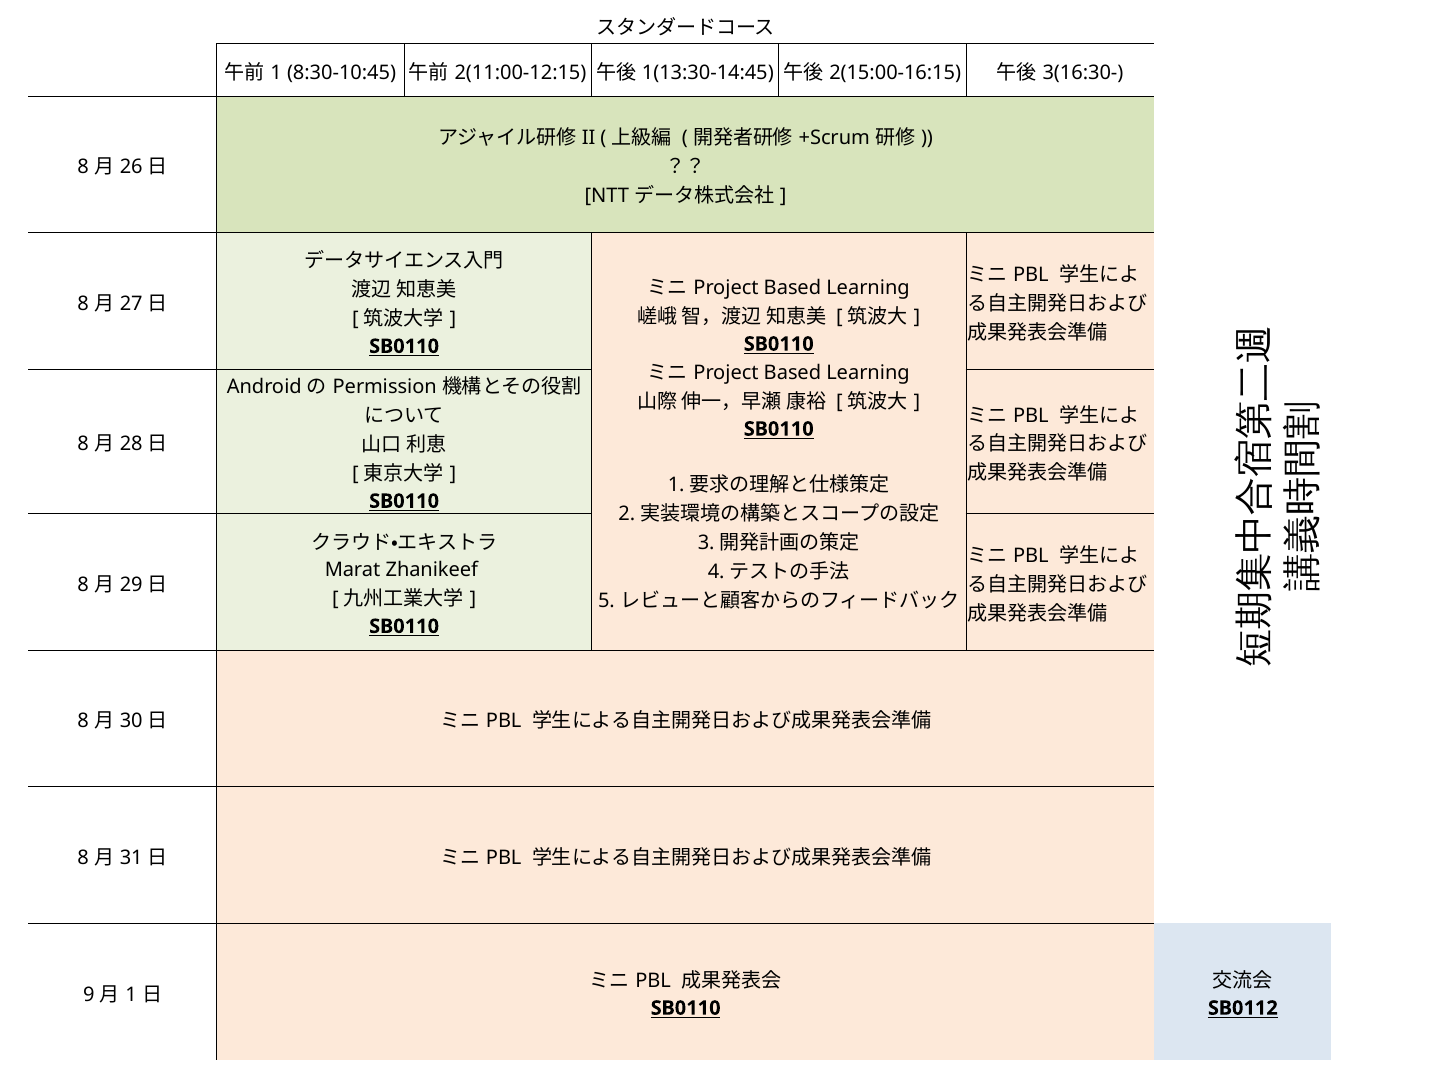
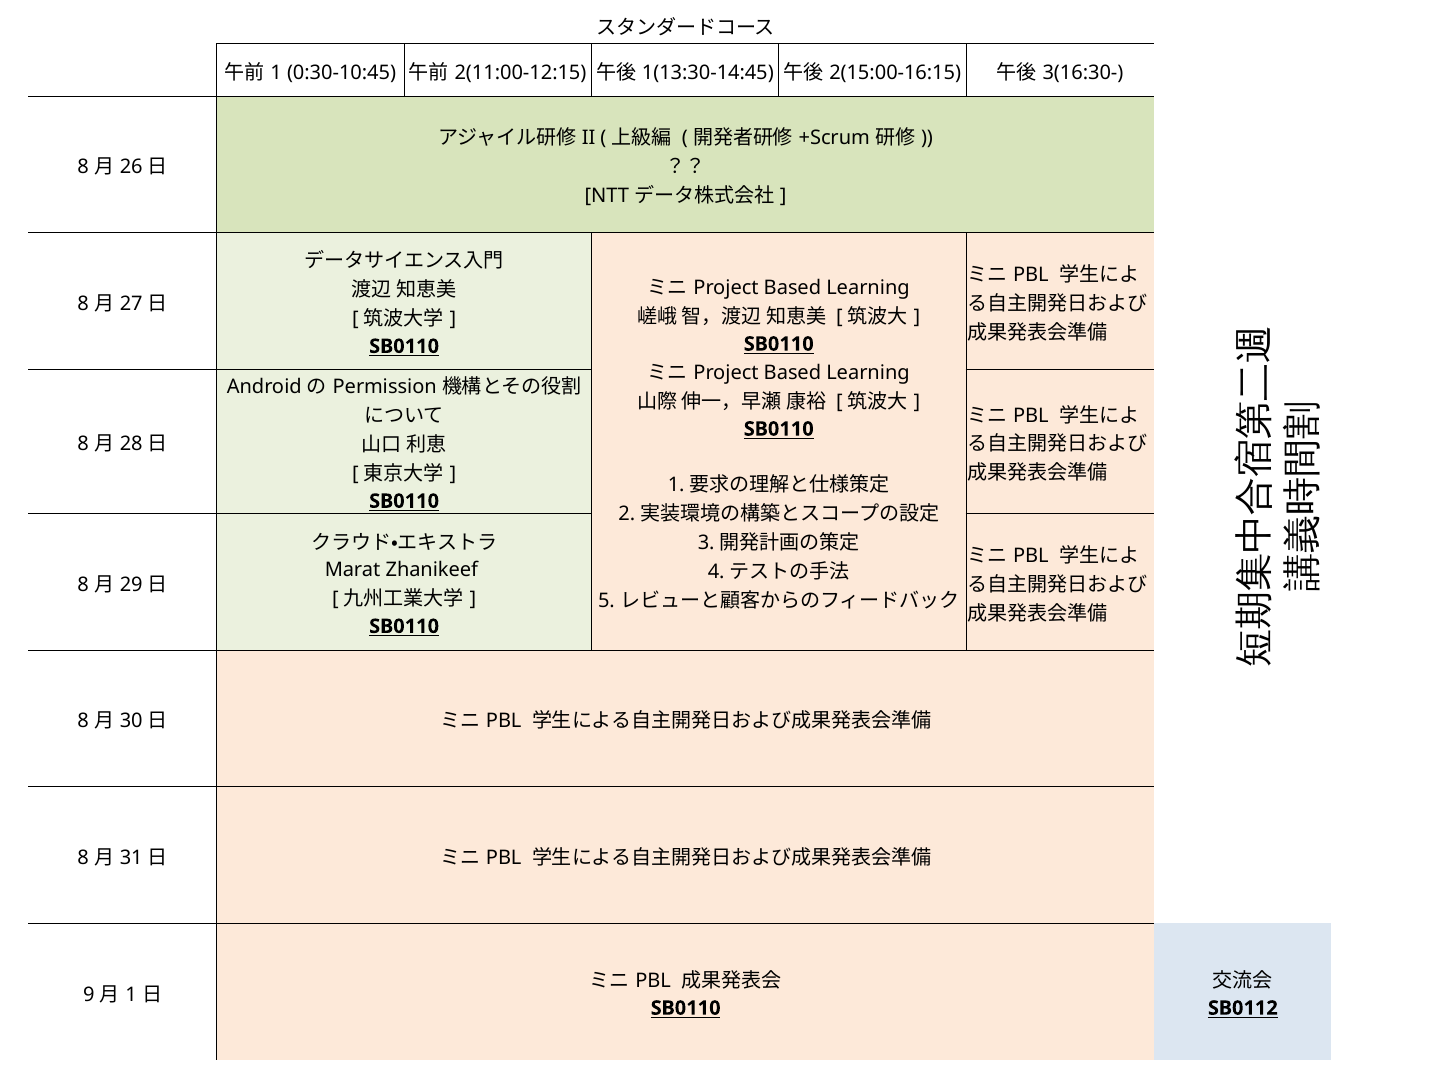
8:30-10:45: 8:30-10:45 -> 0:30-10:45
